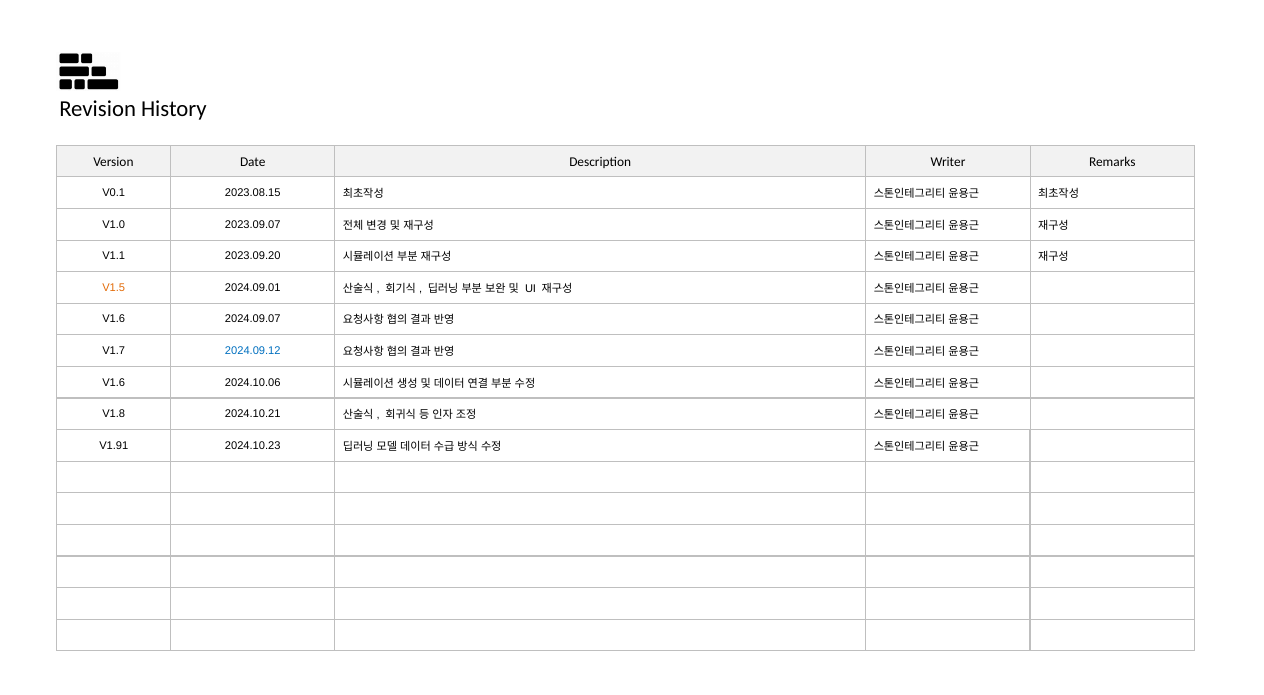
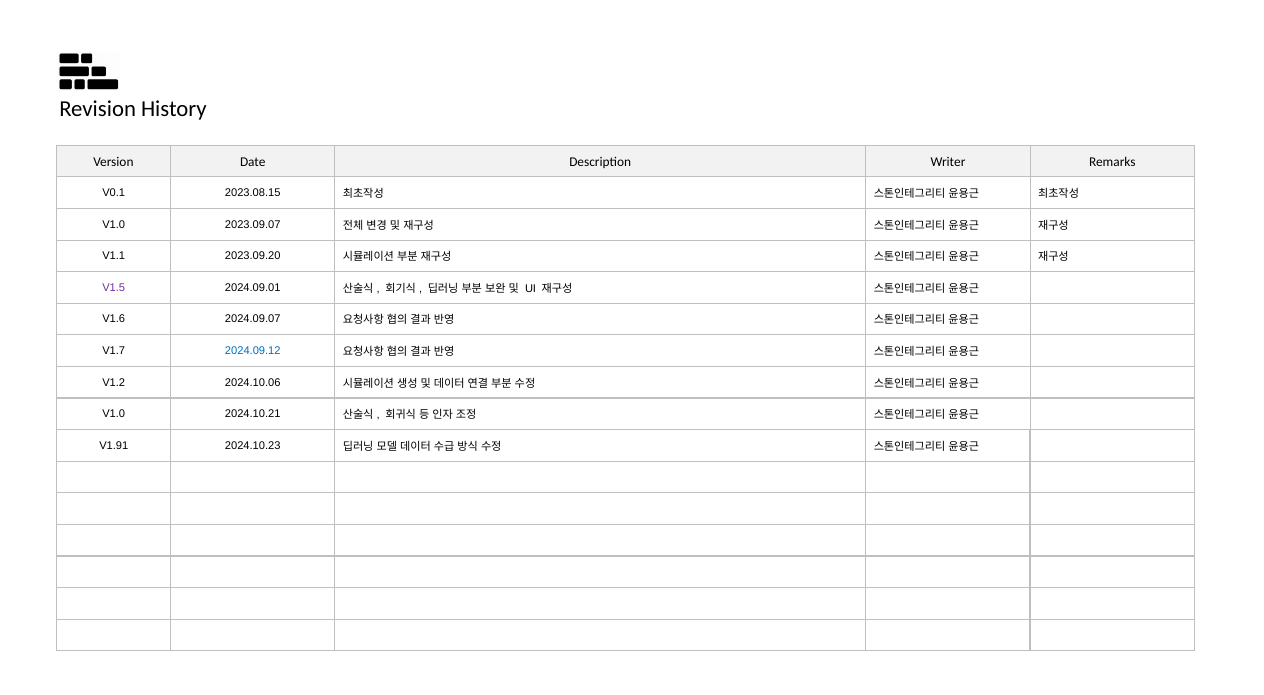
V1.5 colour: orange -> purple
V1.6 at (114, 382): V1.6 -> V1.2
V1.8 at (114, 414): V1.8 -> V1.0
